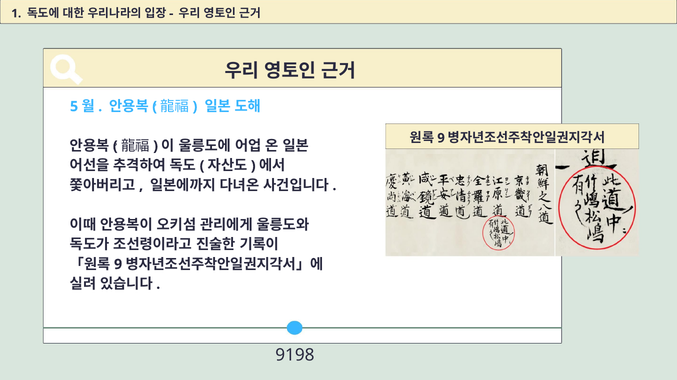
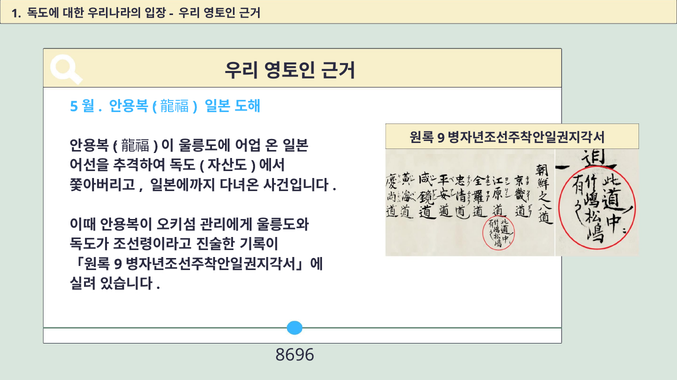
9198: 9198 -> 8696
